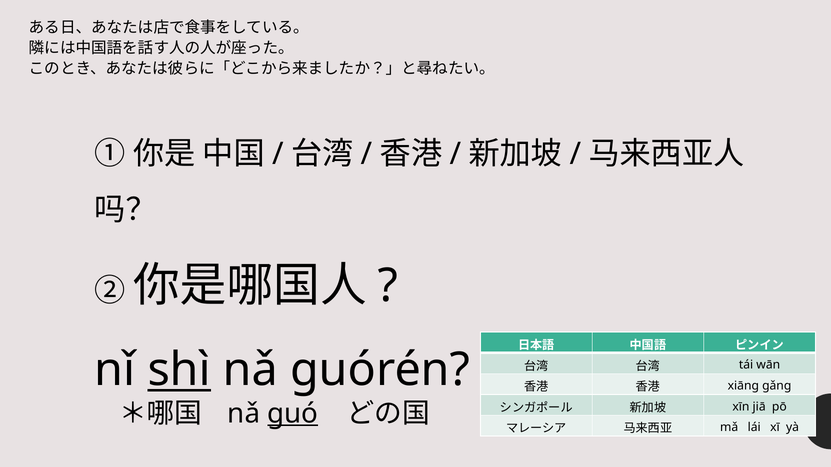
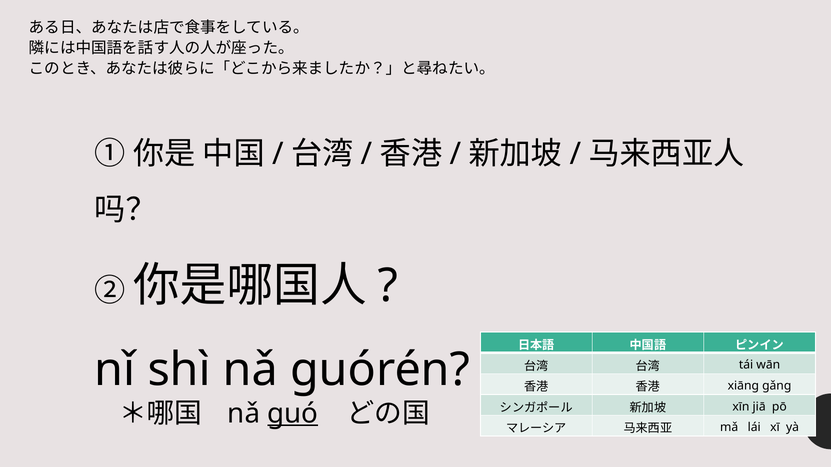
shì underline: present -> none
